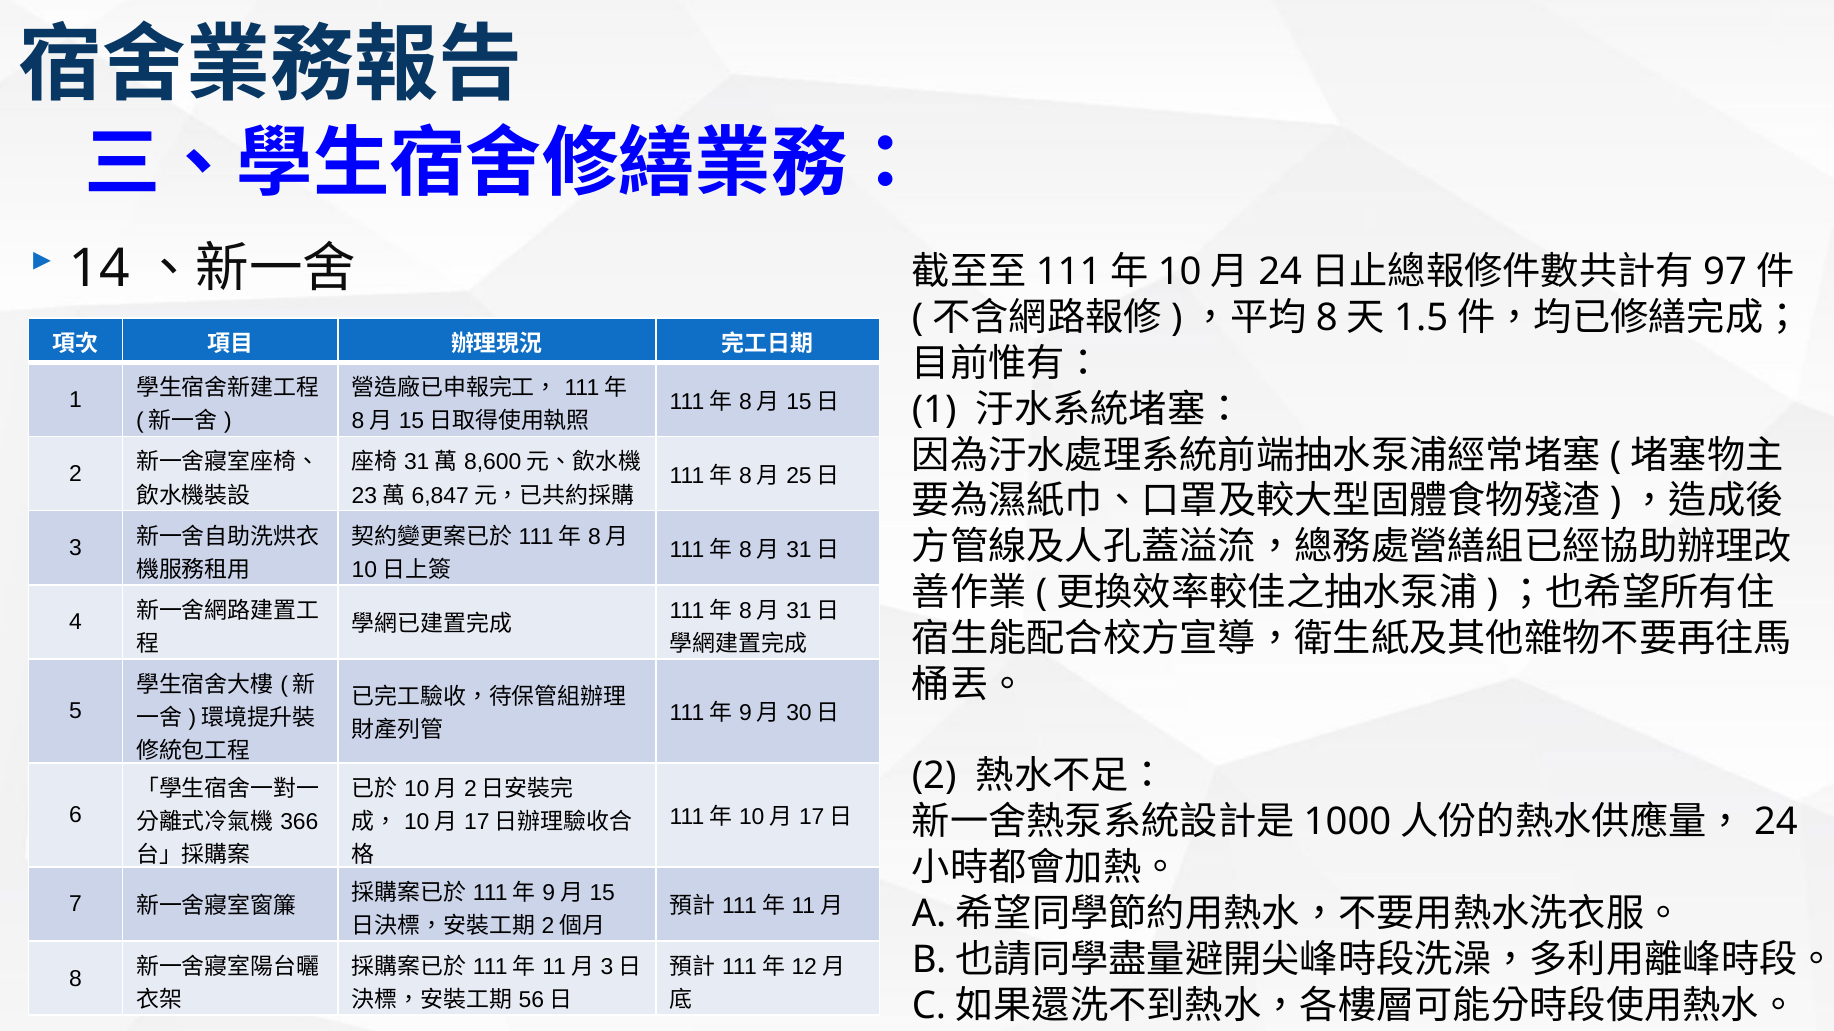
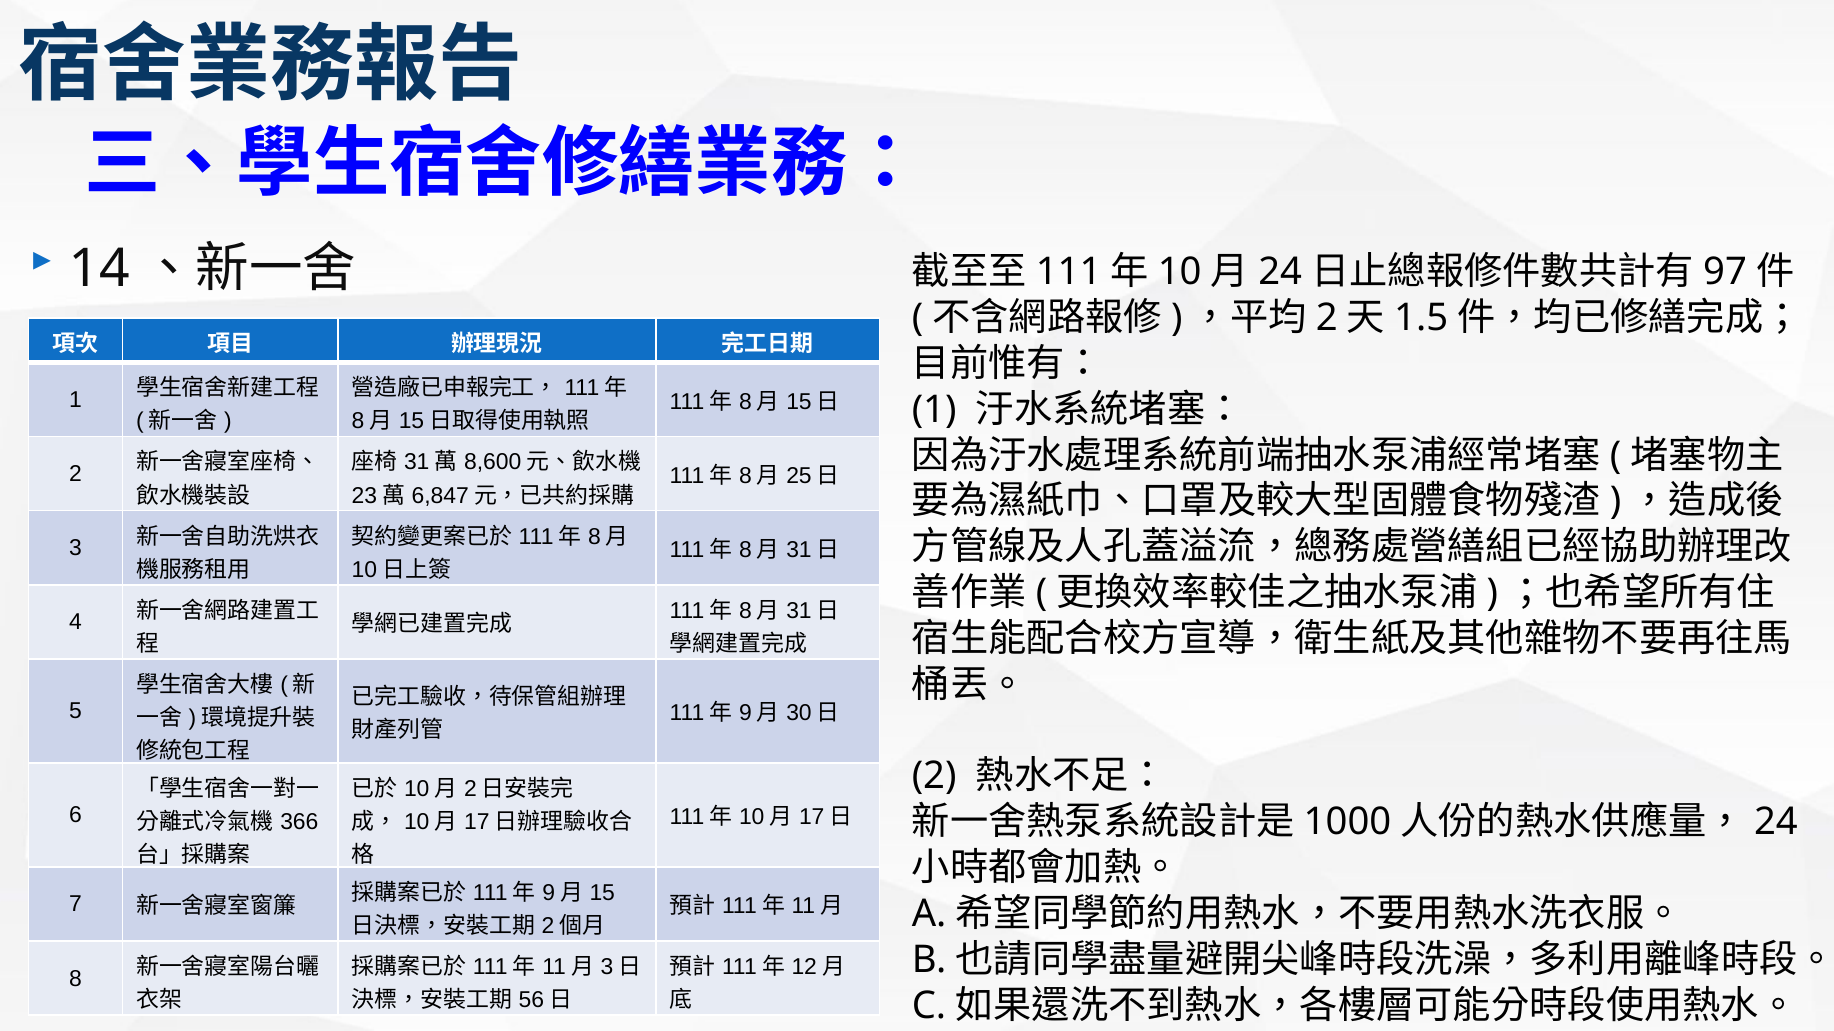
8 at (1327, 318): 8 -> 2
